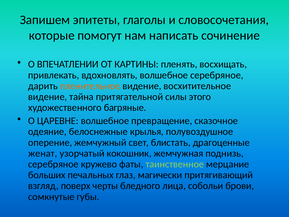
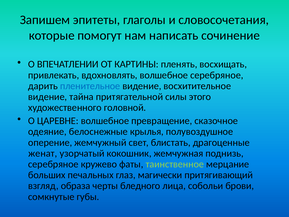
пленительное colour: orange -> blue
багряные: багряные -> головной
поверх: поверх -> образа
